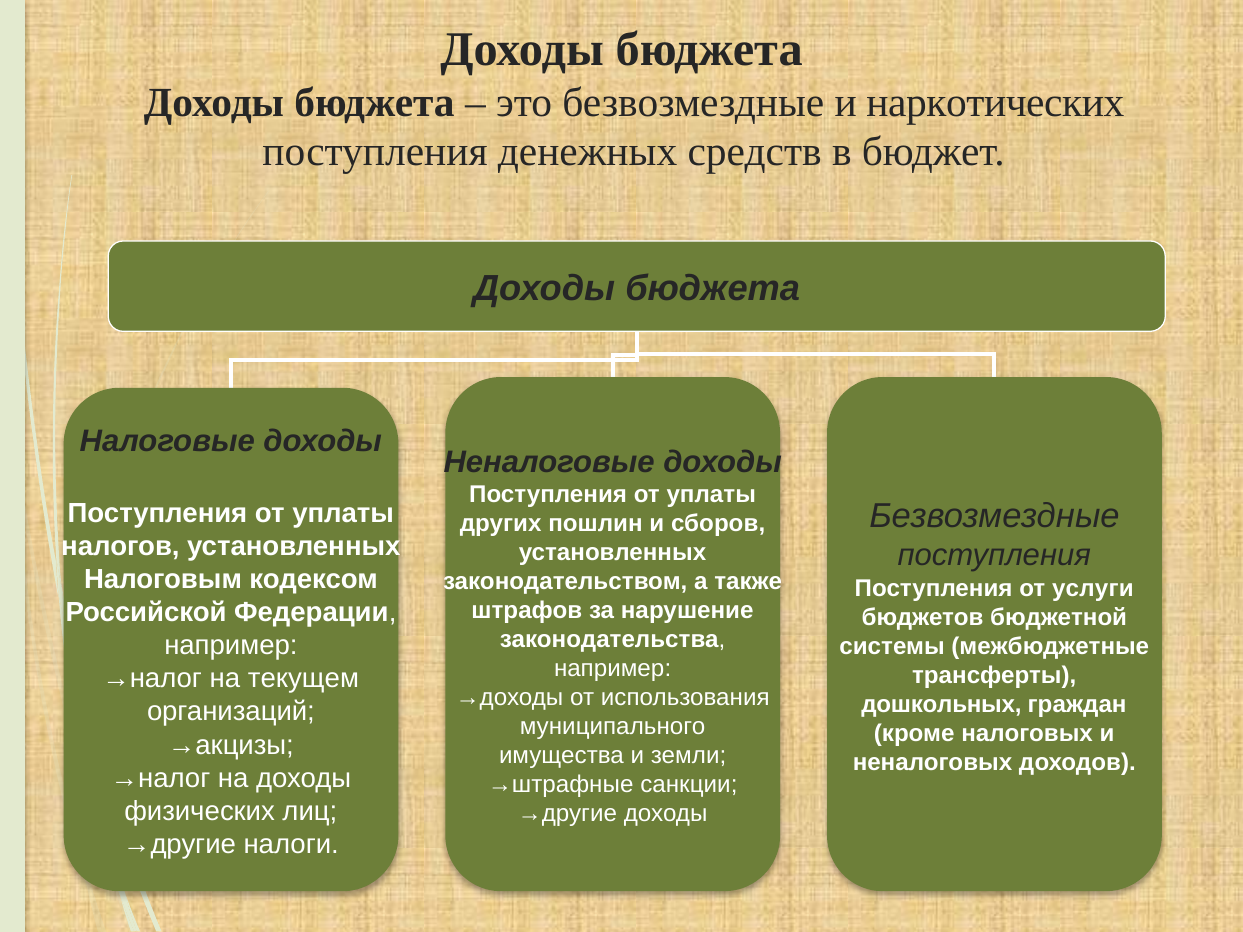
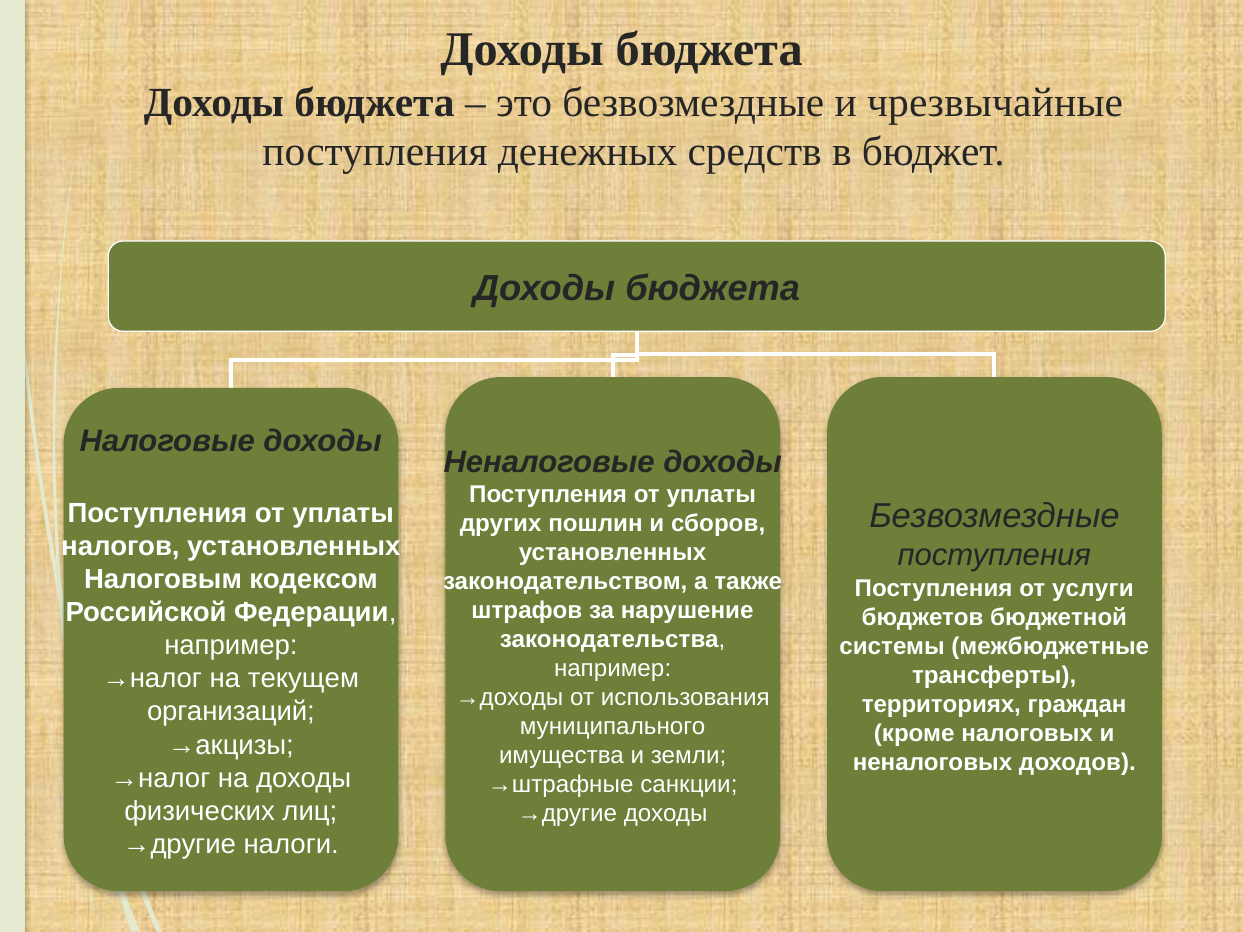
наркотических: наркотических -> чрезвычайные
дошкольных: дошкольных -> территориях
